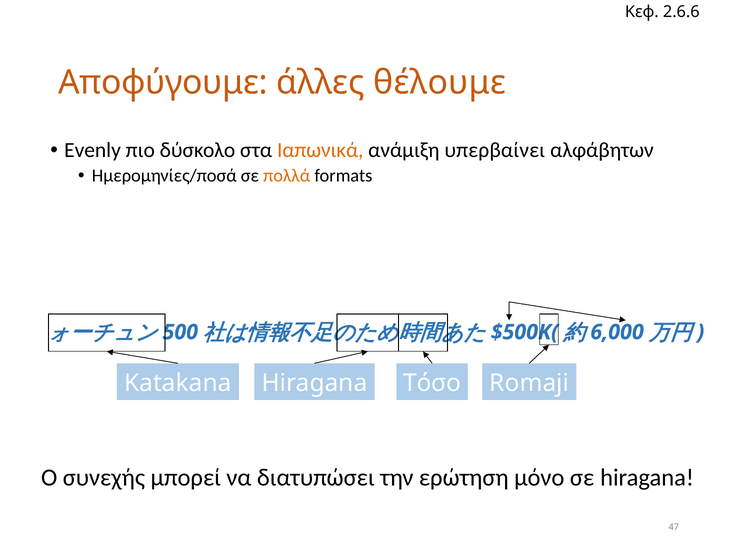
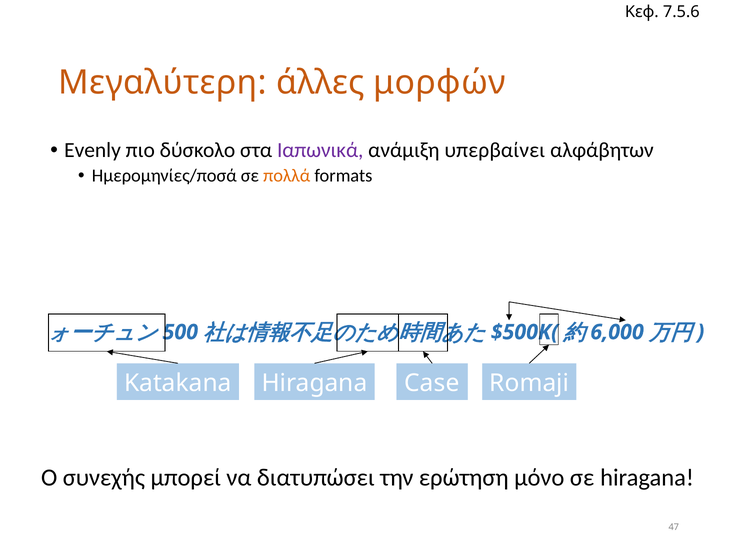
2.6.6: 2.6.6 -> 7.5.6
Αποφύγουμε: Αποφύγουμε -> Μεγαλύτερη
θέλουμε: θέλουμε -> μορφών
Ιαπωνικά colour: orange -> purple
Τόσο: Τόσο -> Case
